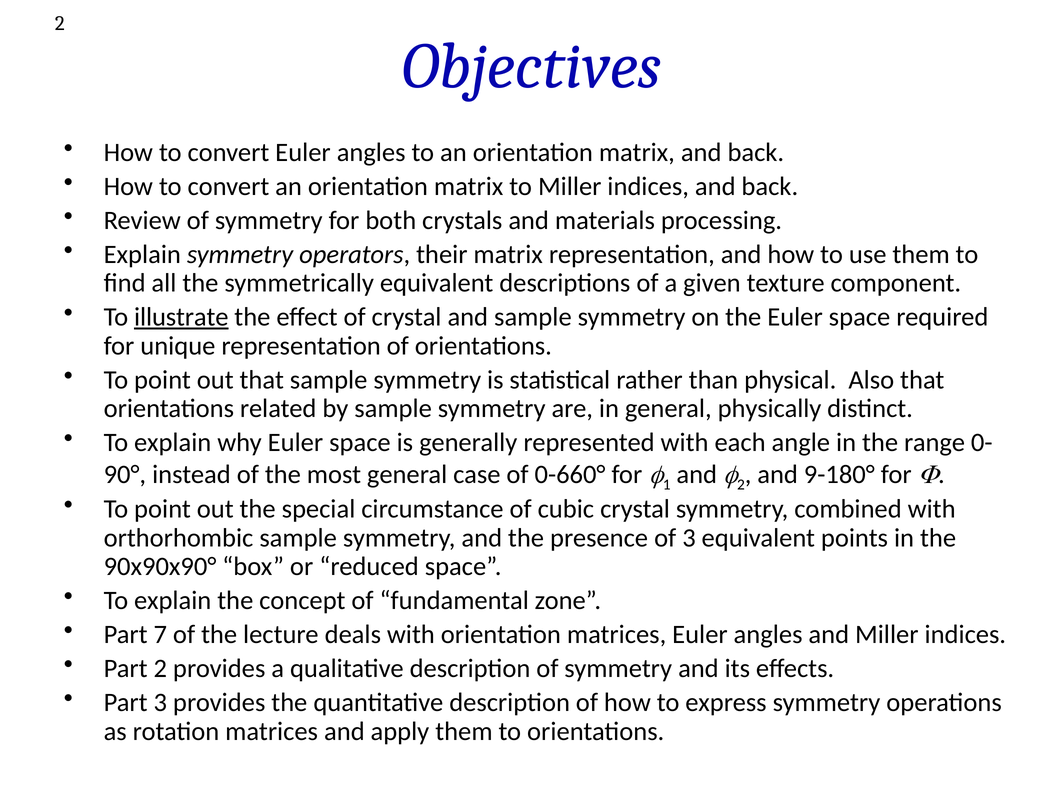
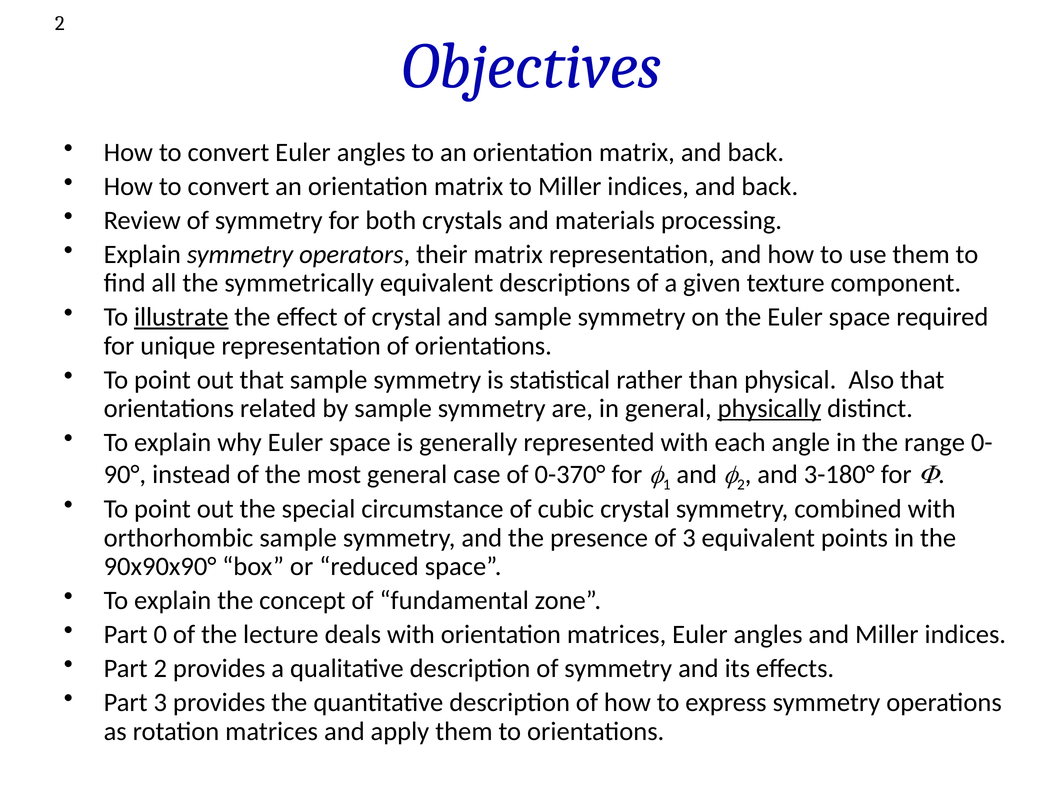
physically underline: none -> present
0-660°: 0-660° -> 0-370°
9-180°: 9-180° -> 3-180°
7: 7 -> 0
